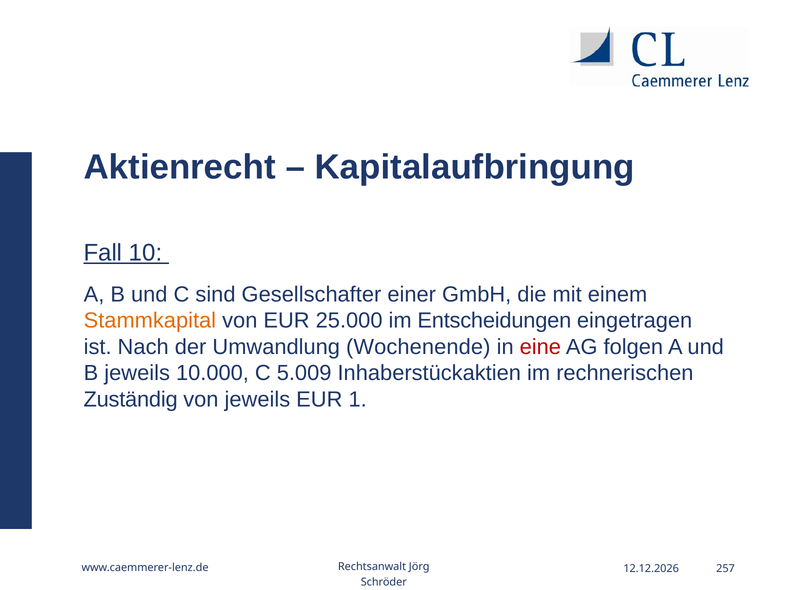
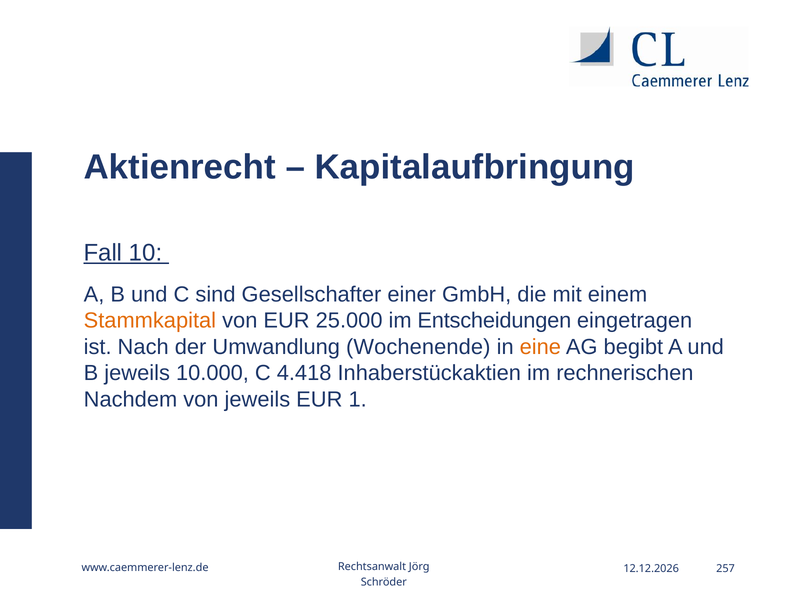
eine colour: red -> orange
folgen: folgen -> begibt
5.009: 5.009 -> 4.418
Zuständig: Zuständig -> Nachdem
